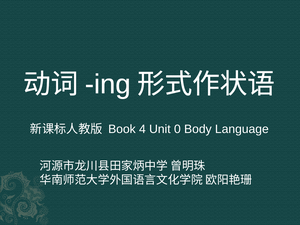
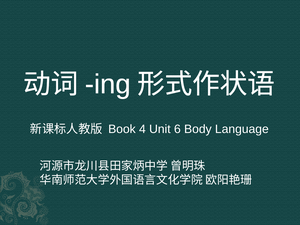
0: 0 -> 6
